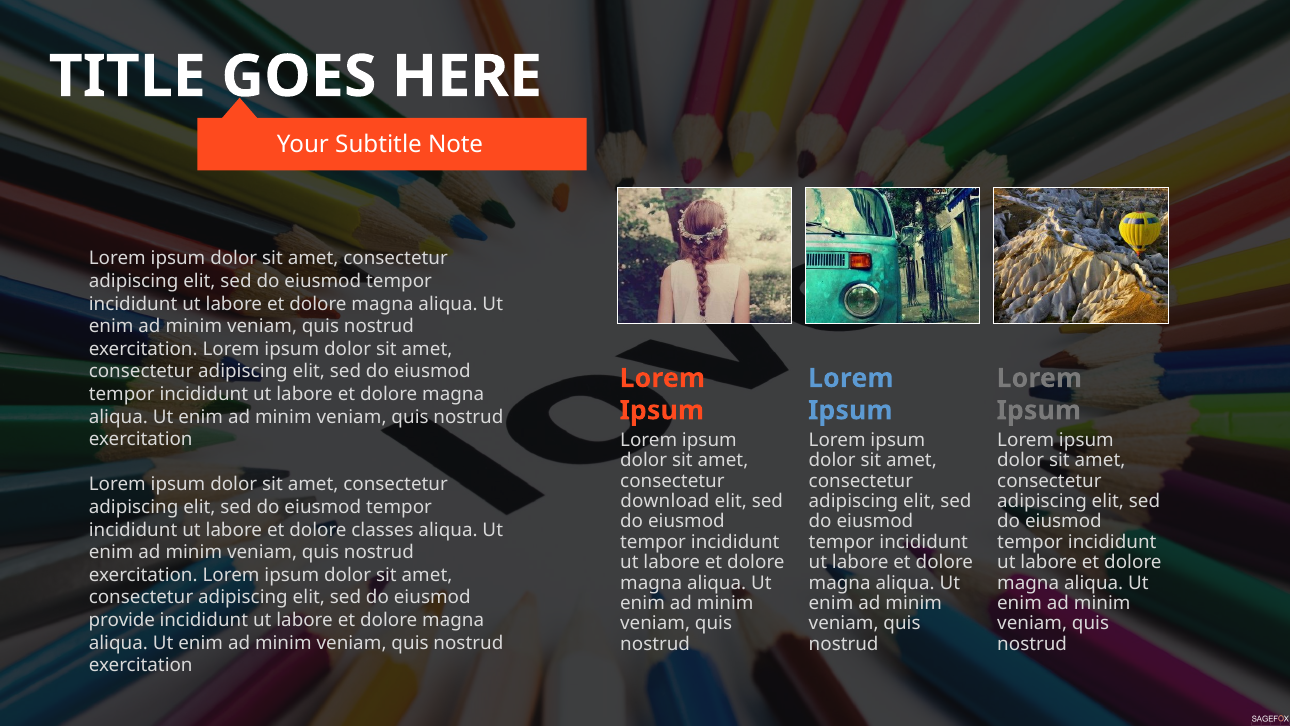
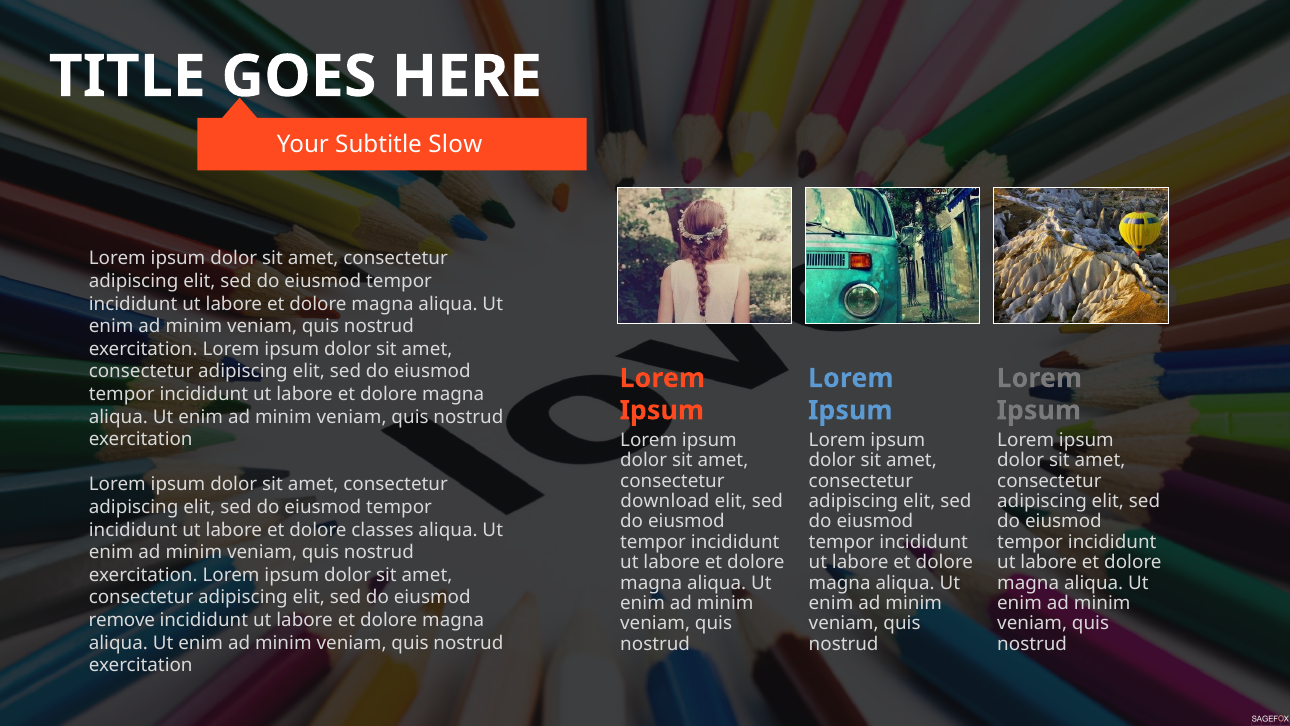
Note: Note -> Slow
provide: provide -> remove
